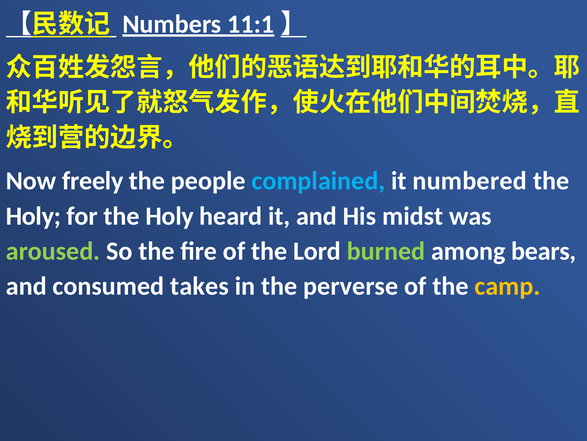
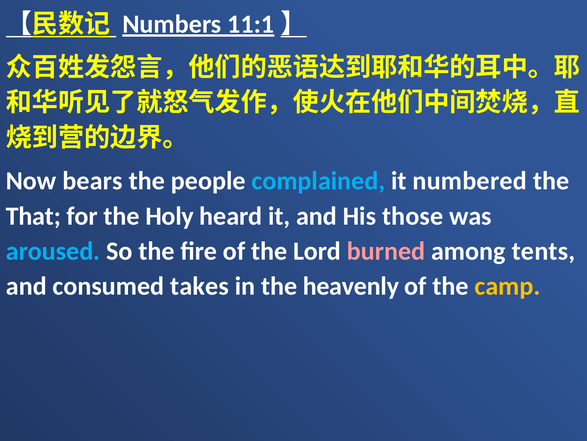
freely: freely -> bears
Holy at (33, 216): Holy -> That
midst: midst -> those
aroused colour: light green -> light blue
burned colour: light green -> pink
bears: bears -> tents
perverse: perverse -> heavenly
